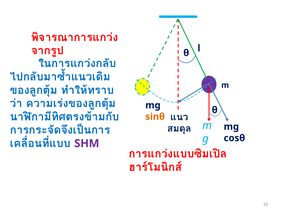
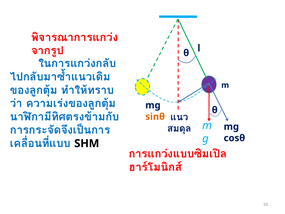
SHM colour: purple -> black
